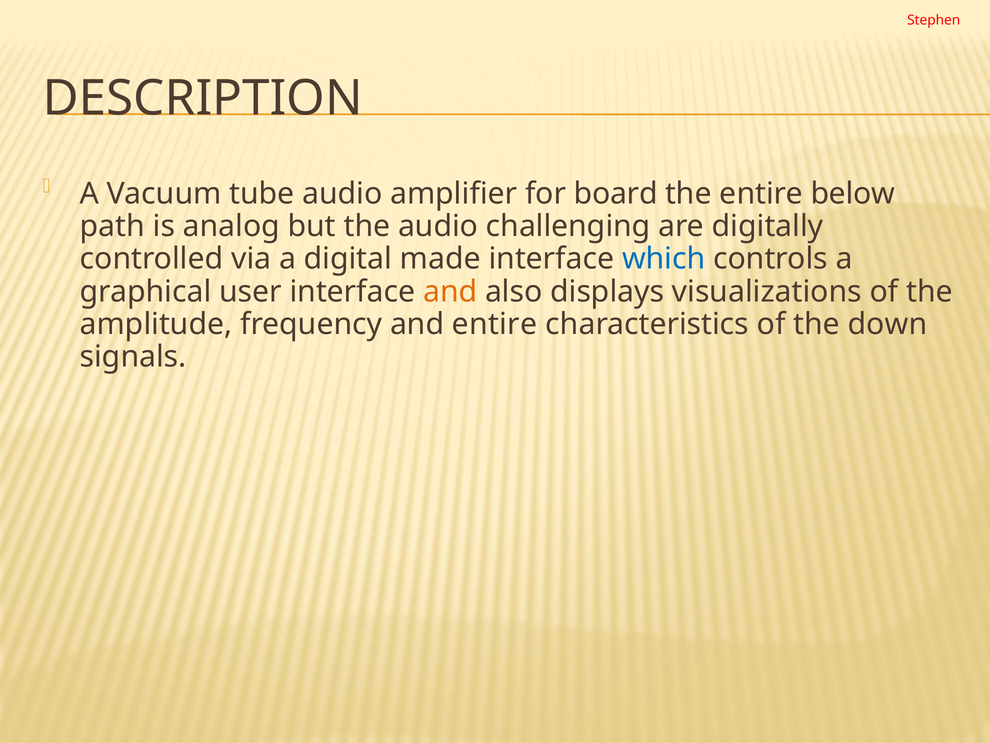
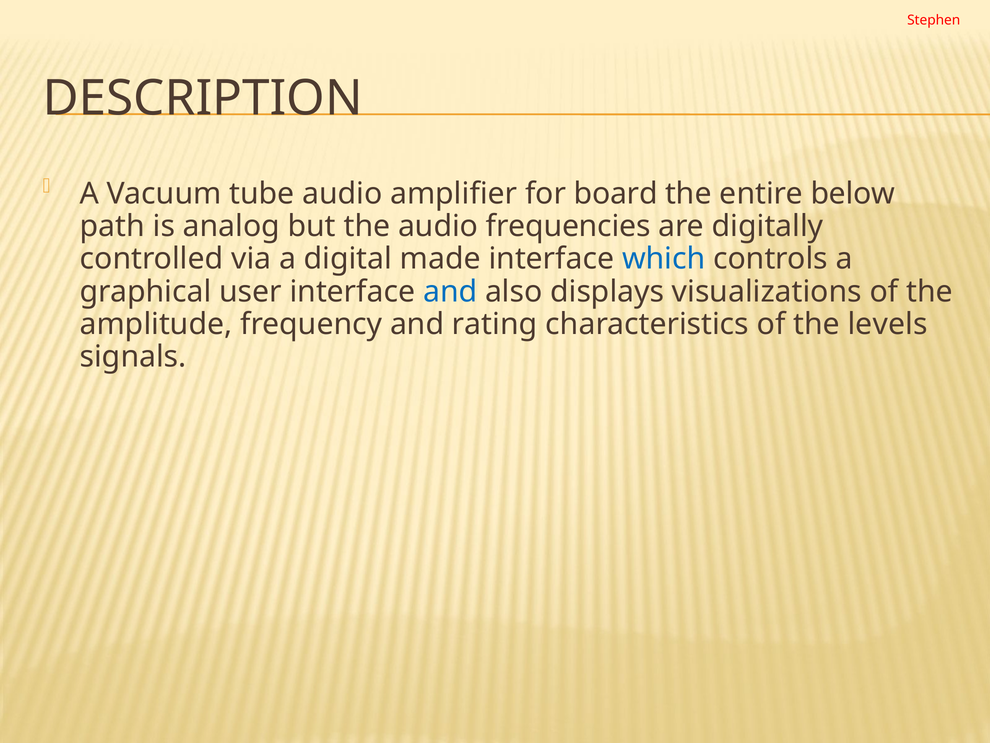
challenging: challenging -> frequencies
and at (450, 291) colour: orange -> blue
and entire: entire -> rating
down: down -> levels
